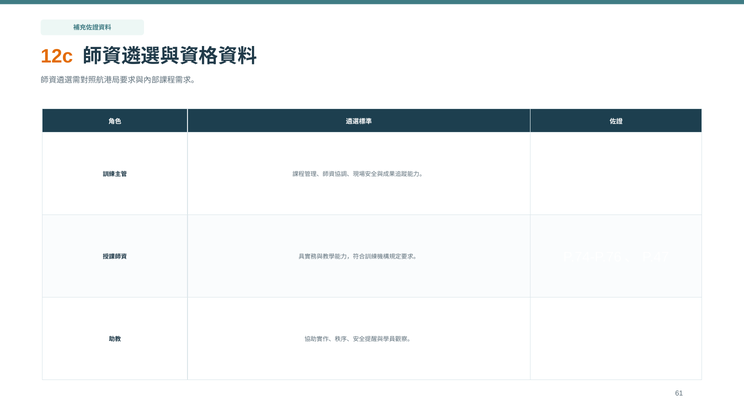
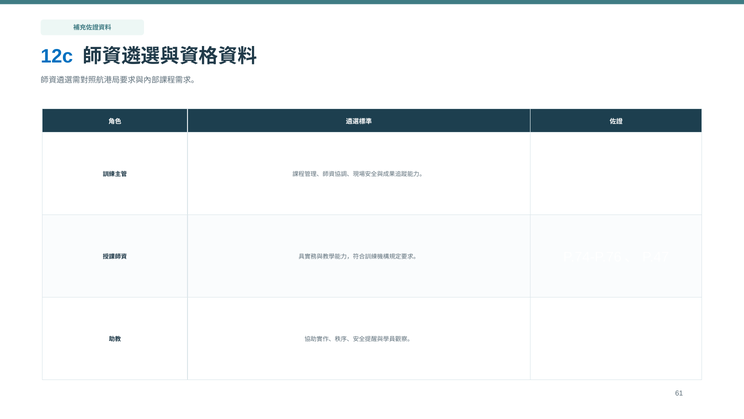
12c colour: orange -> blue
